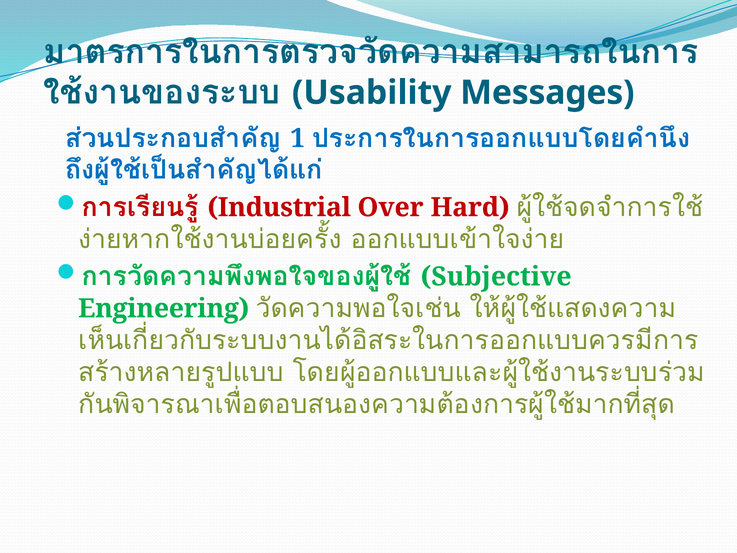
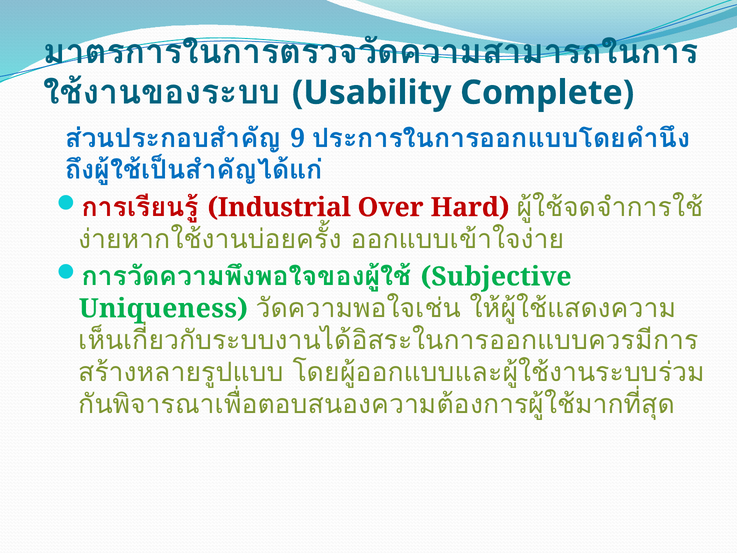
Messages: Messages -> Complete
1: 1 -> 9
Engineering: Engineering -> Uniqueness
